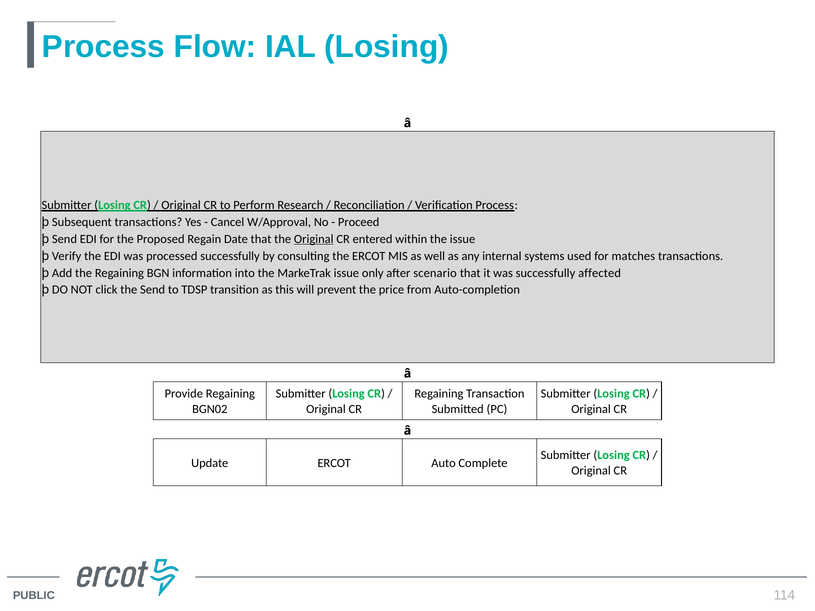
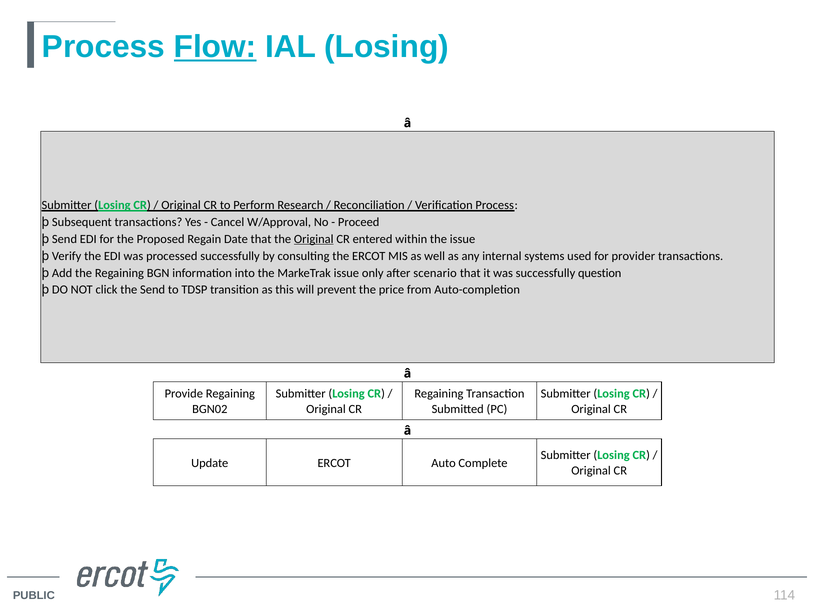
Flow underline: none -> present
matches: matches -> provider
affected: affected -> question
